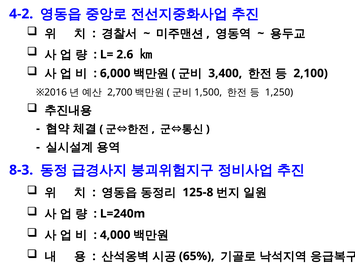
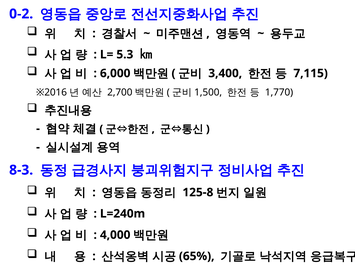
4-2: 4-2 -> 0-2
2.6: 2.6 -> 5.3
2,100: 2,100 -> 7,115
1,250: 1,250 -> 1,770
